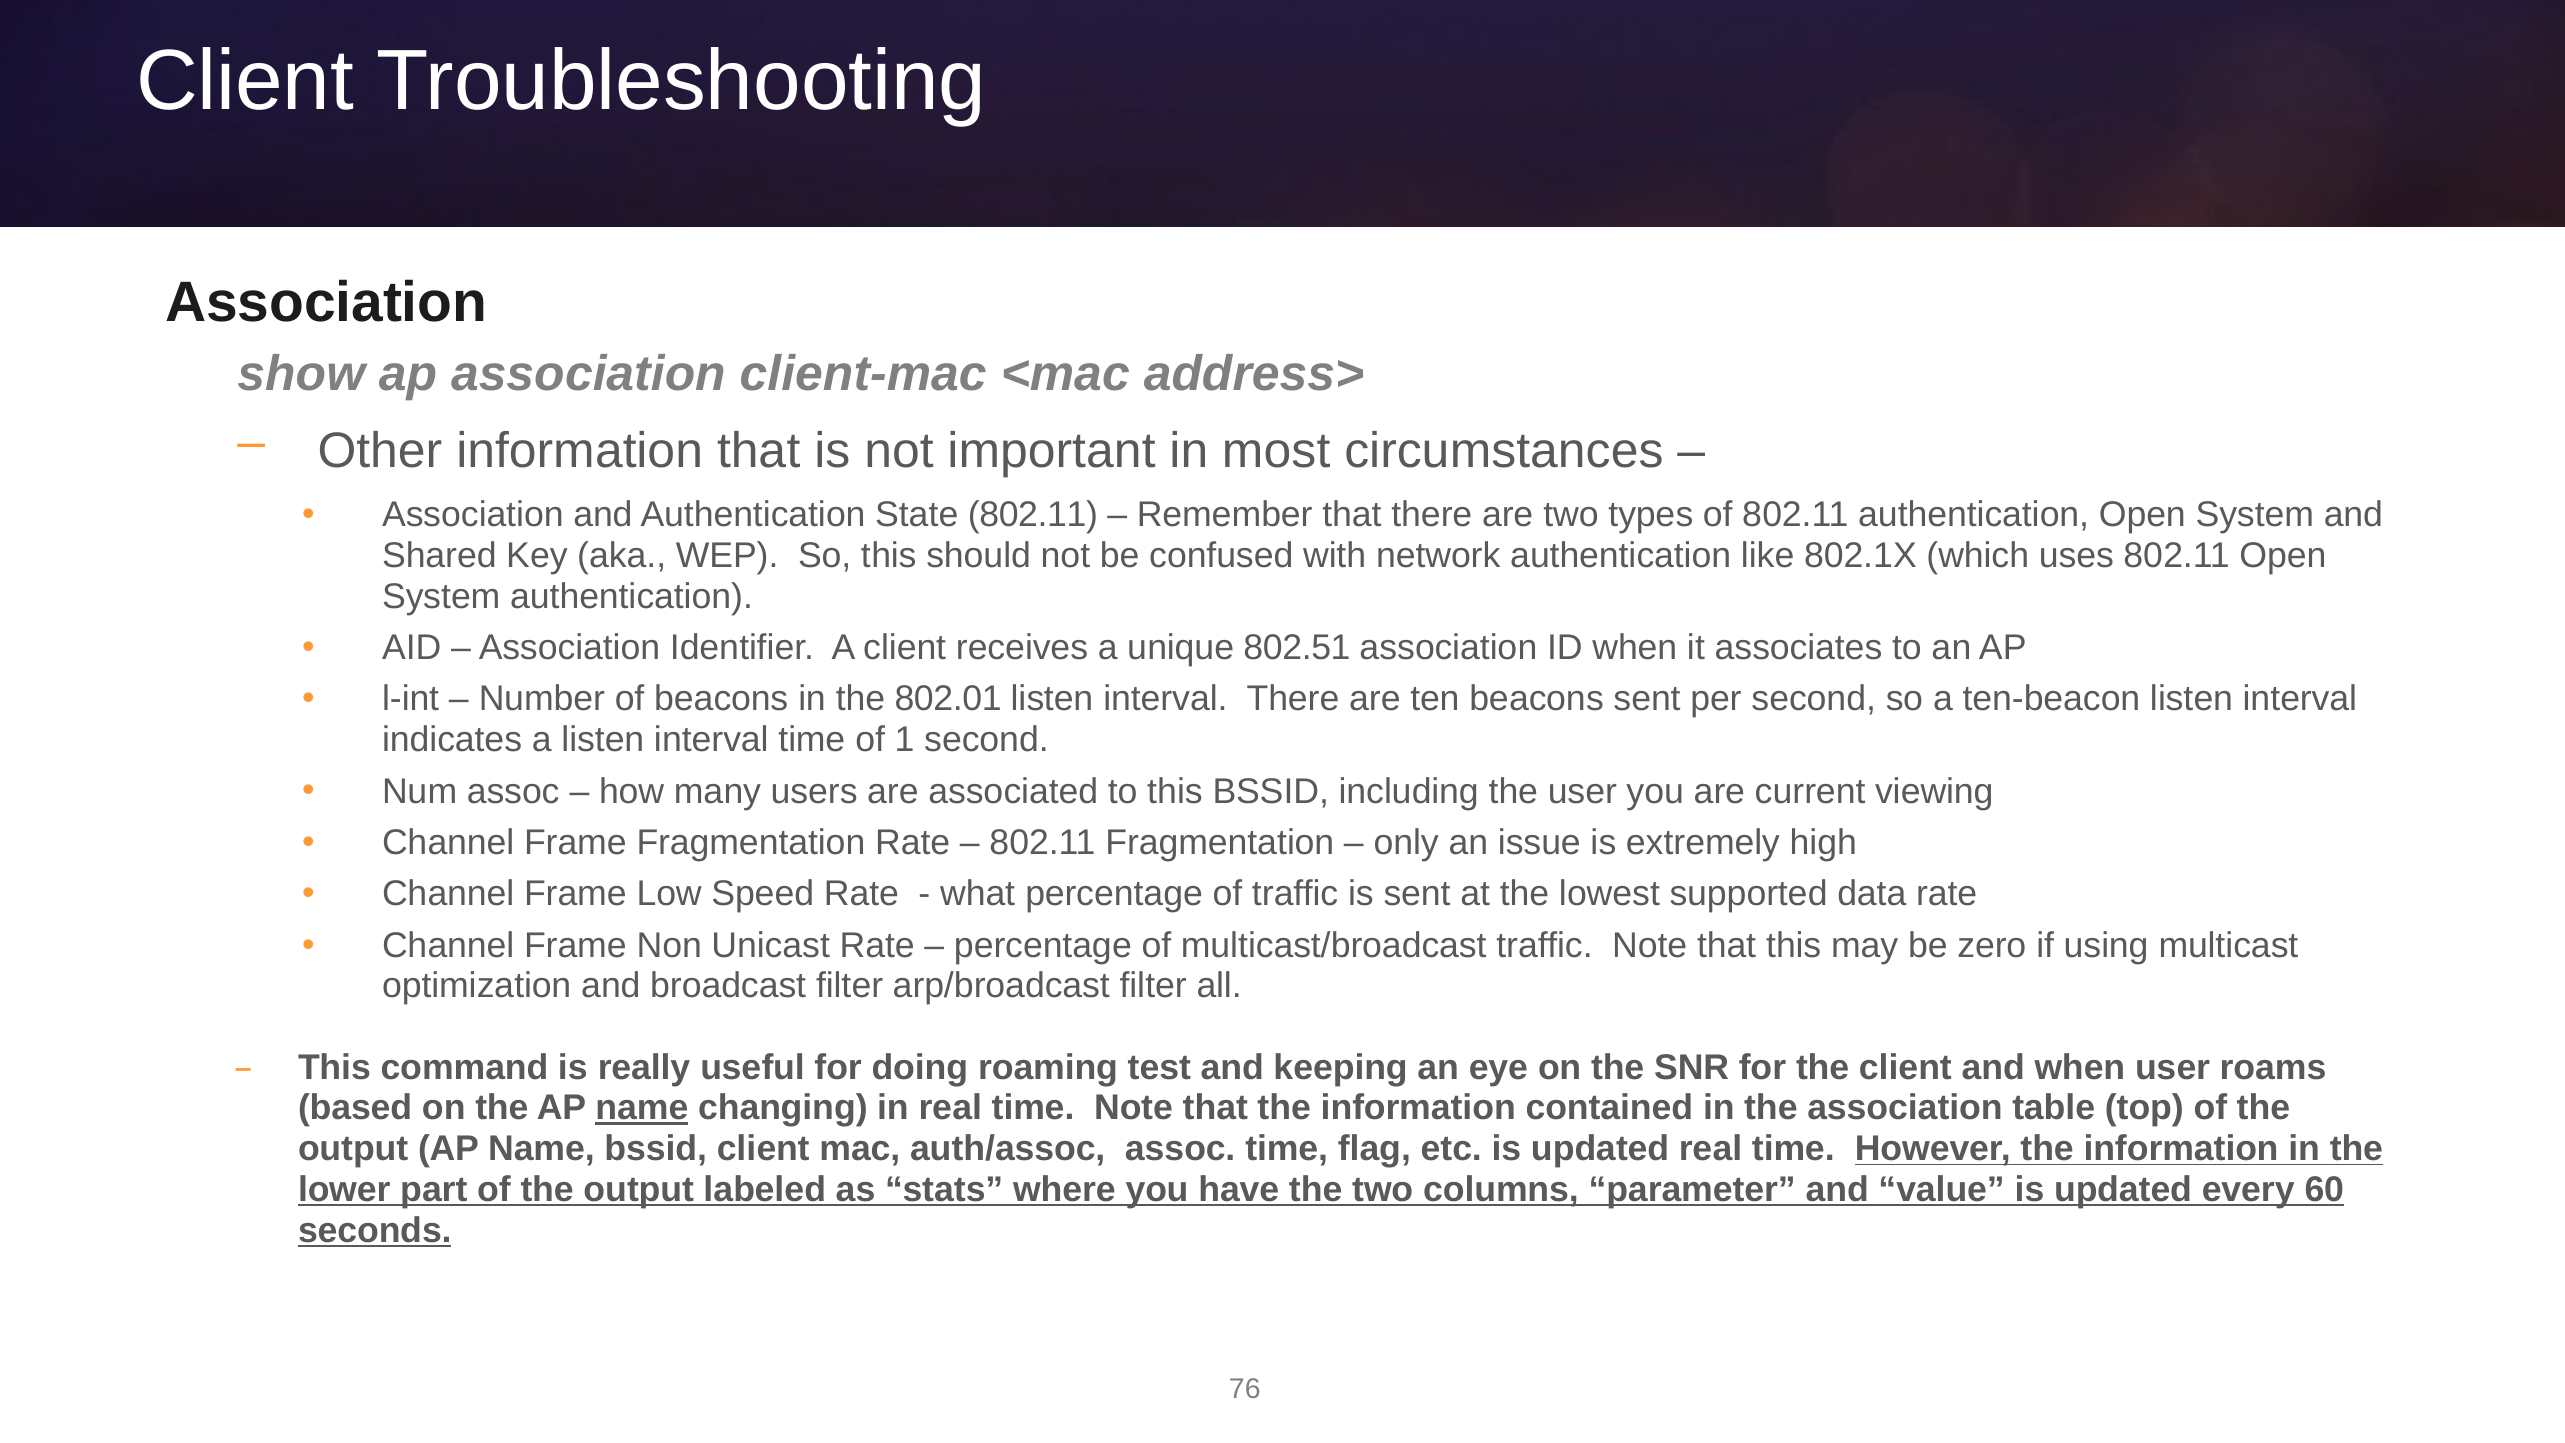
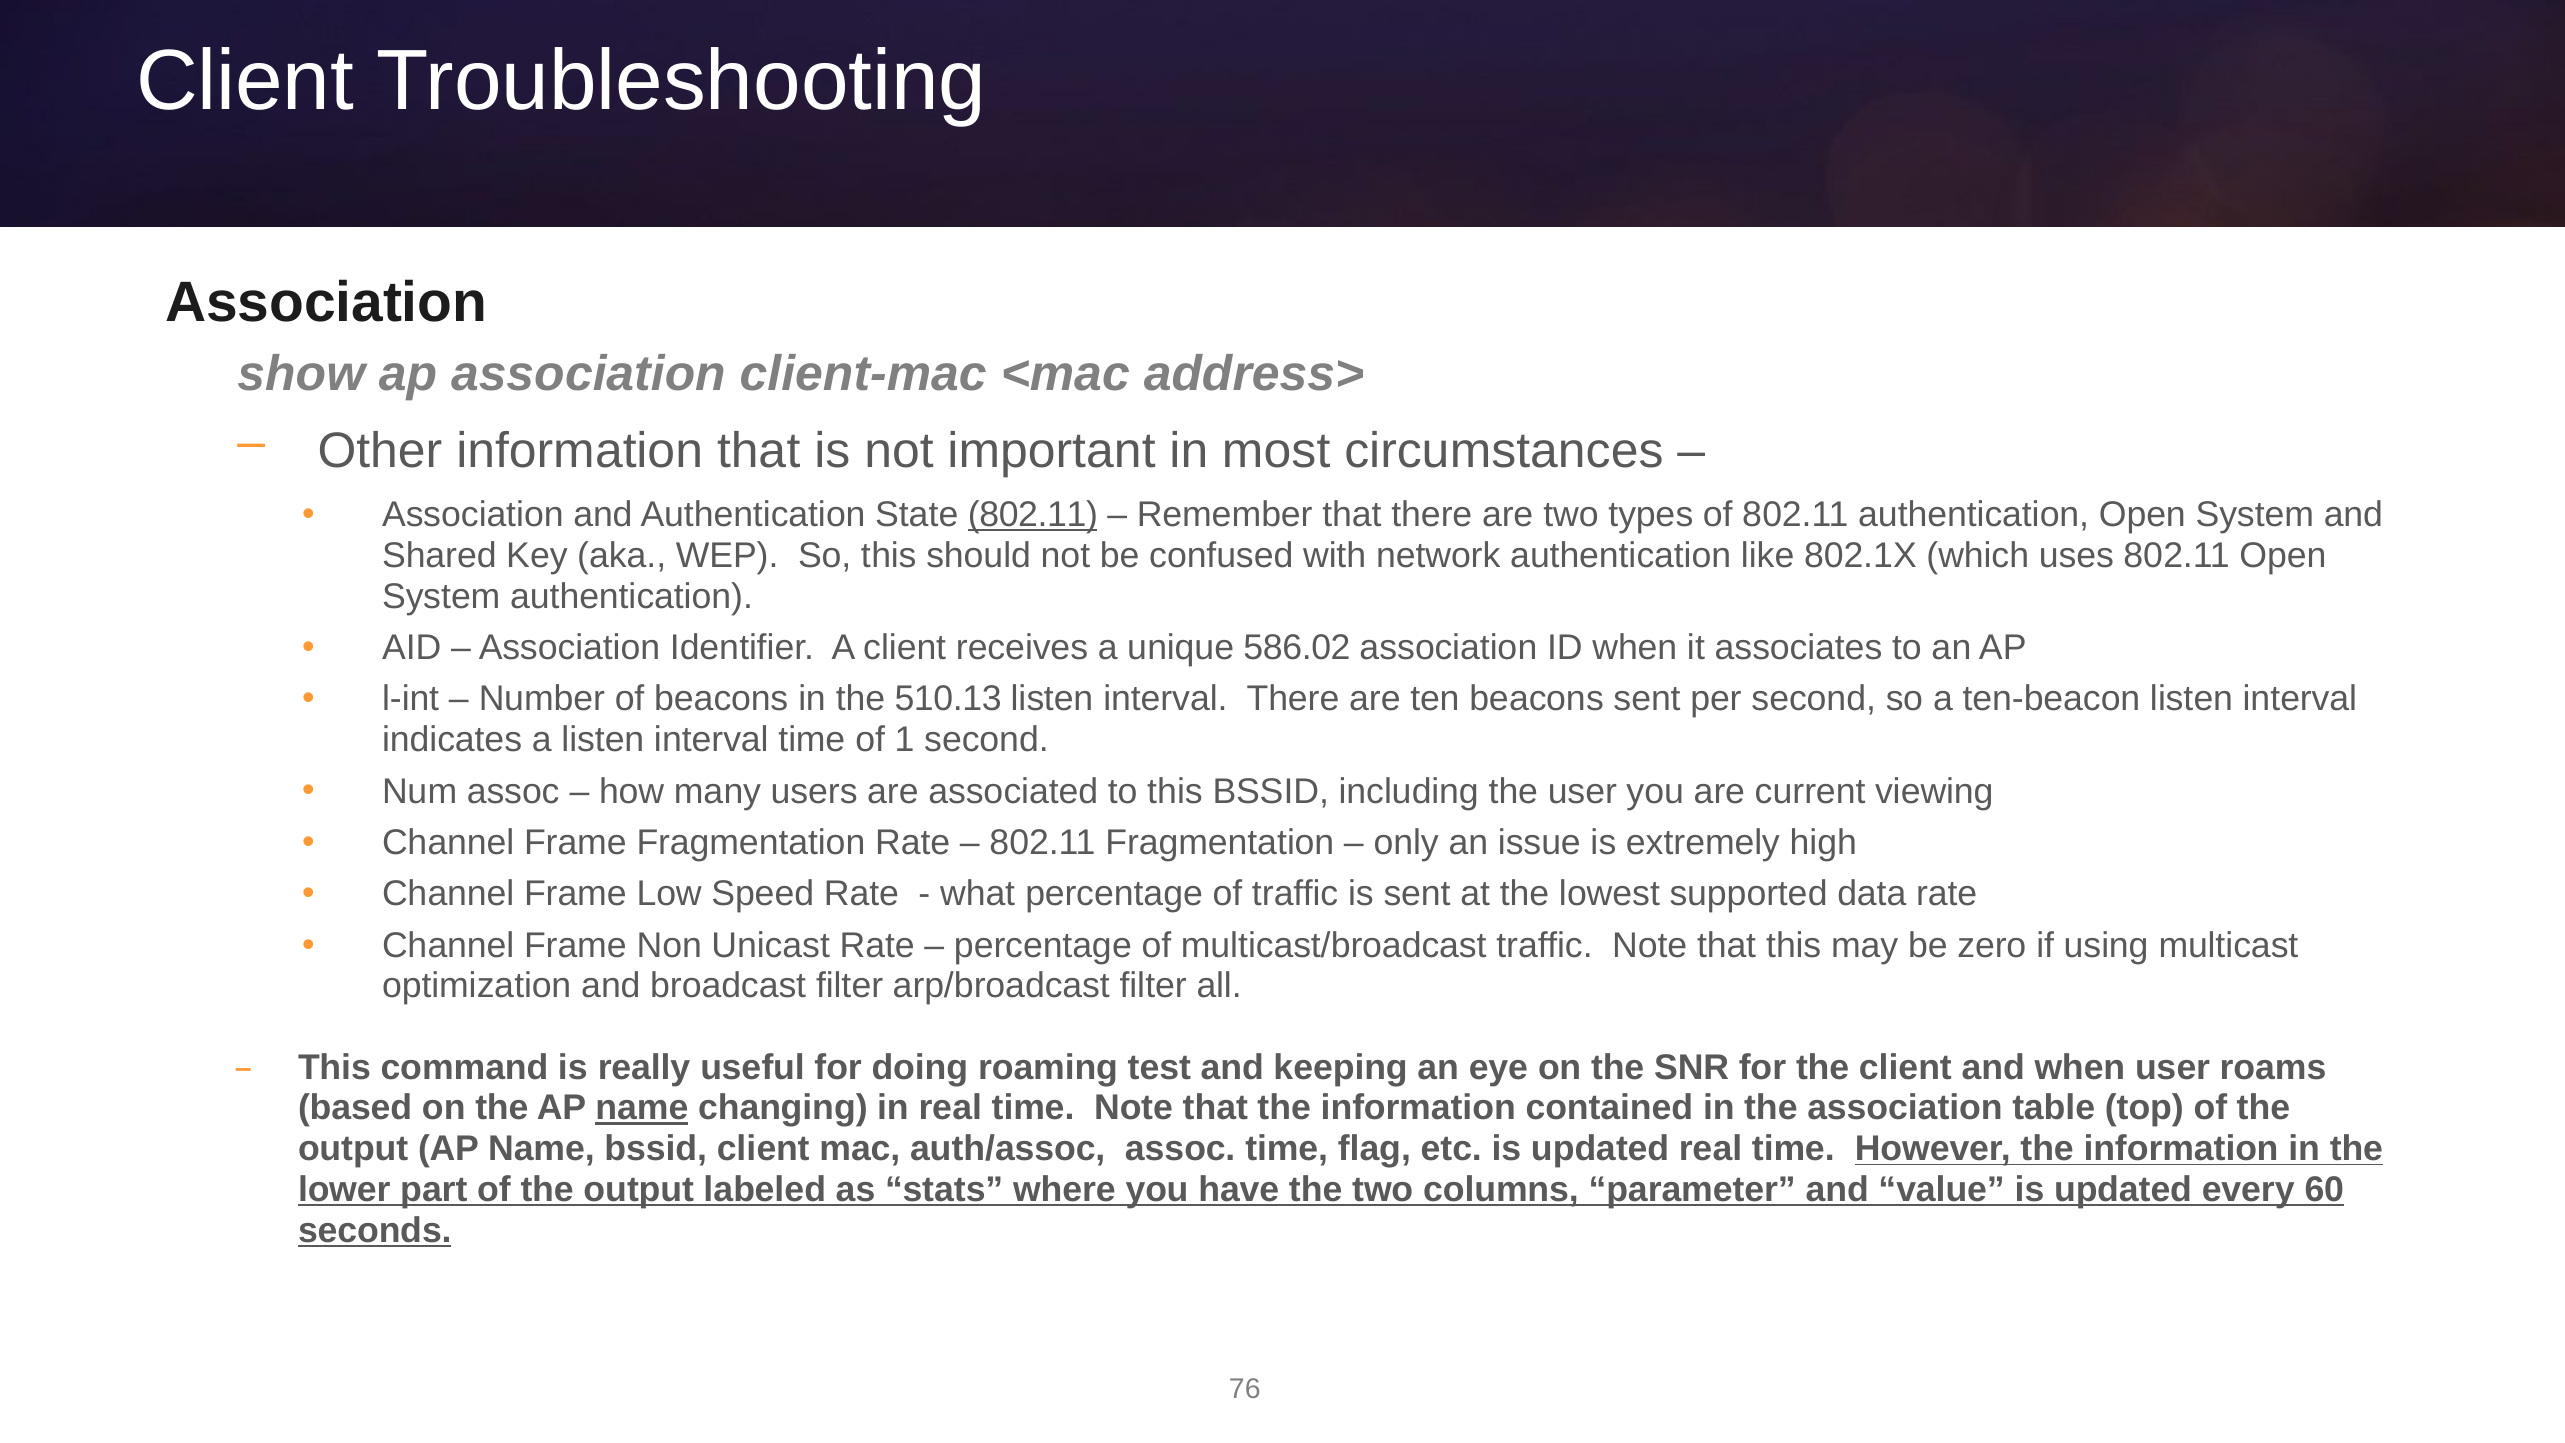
802.11 at (1033, 515) underline: none -> present
802.51: 802.51 -> 586.02
802.01: 802.01 -> 510.13
